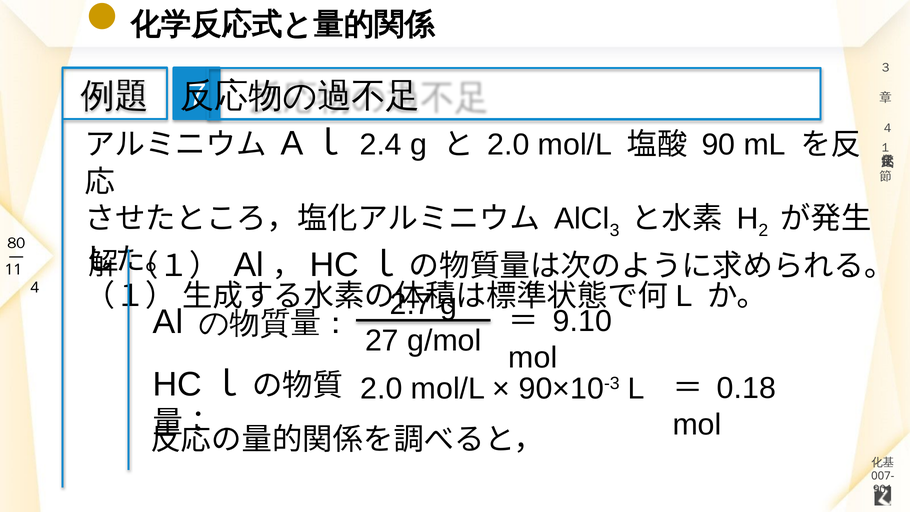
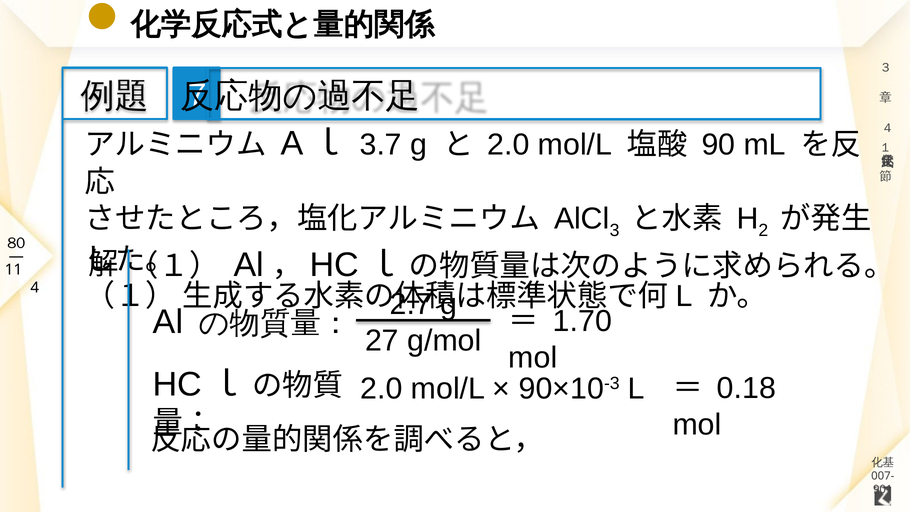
2.4: 2.4 -> 3.7
9.10: 9.10 -> 1.70
